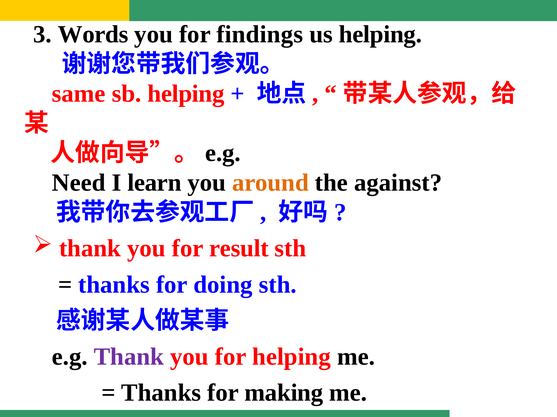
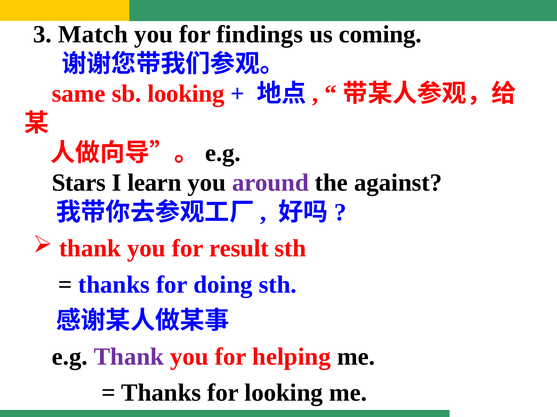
Words: Words -> Match
us helping: helping -> coming
sb helping: helping -> looking
Need: Need -> Stars
around colour: orange -> purple
for making: making -> looking
